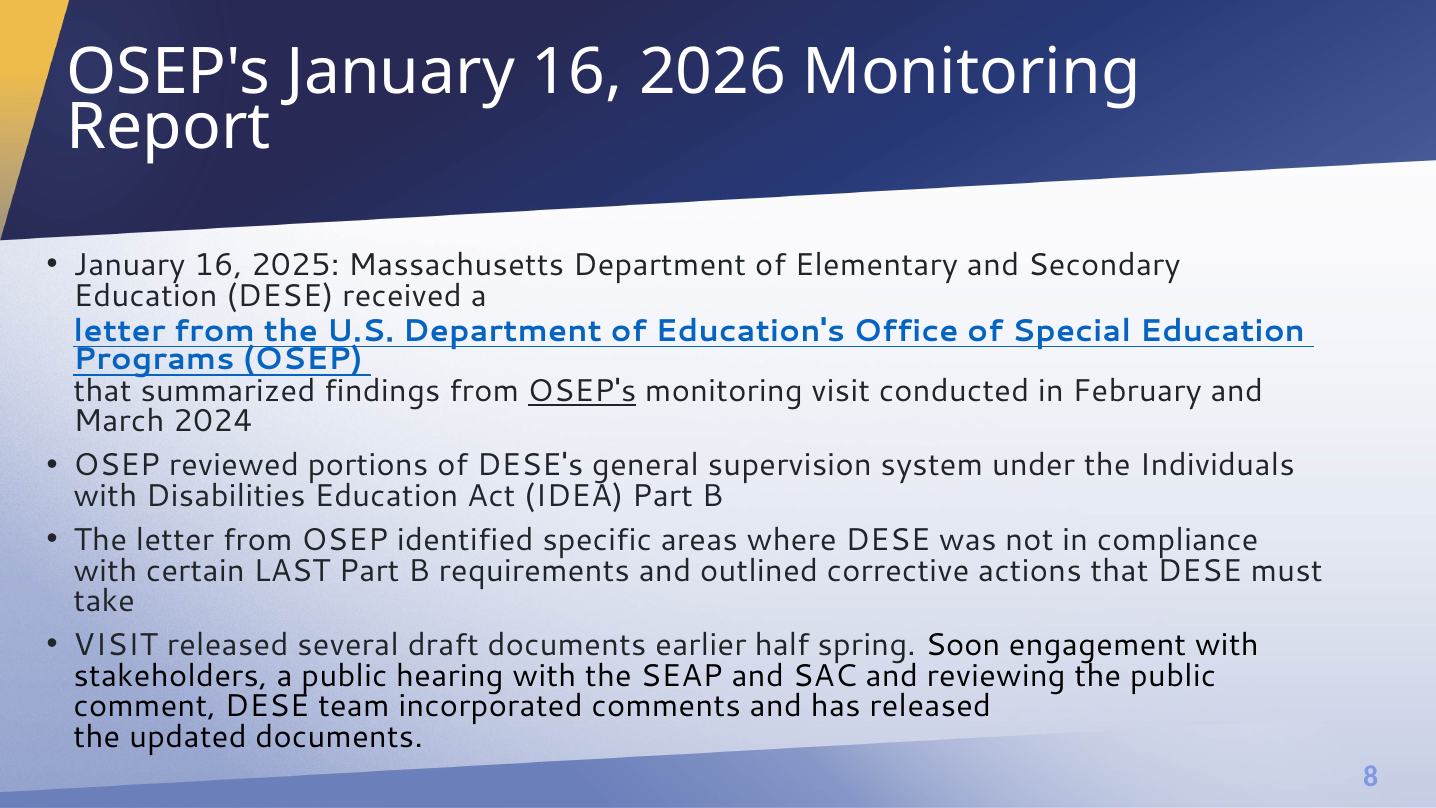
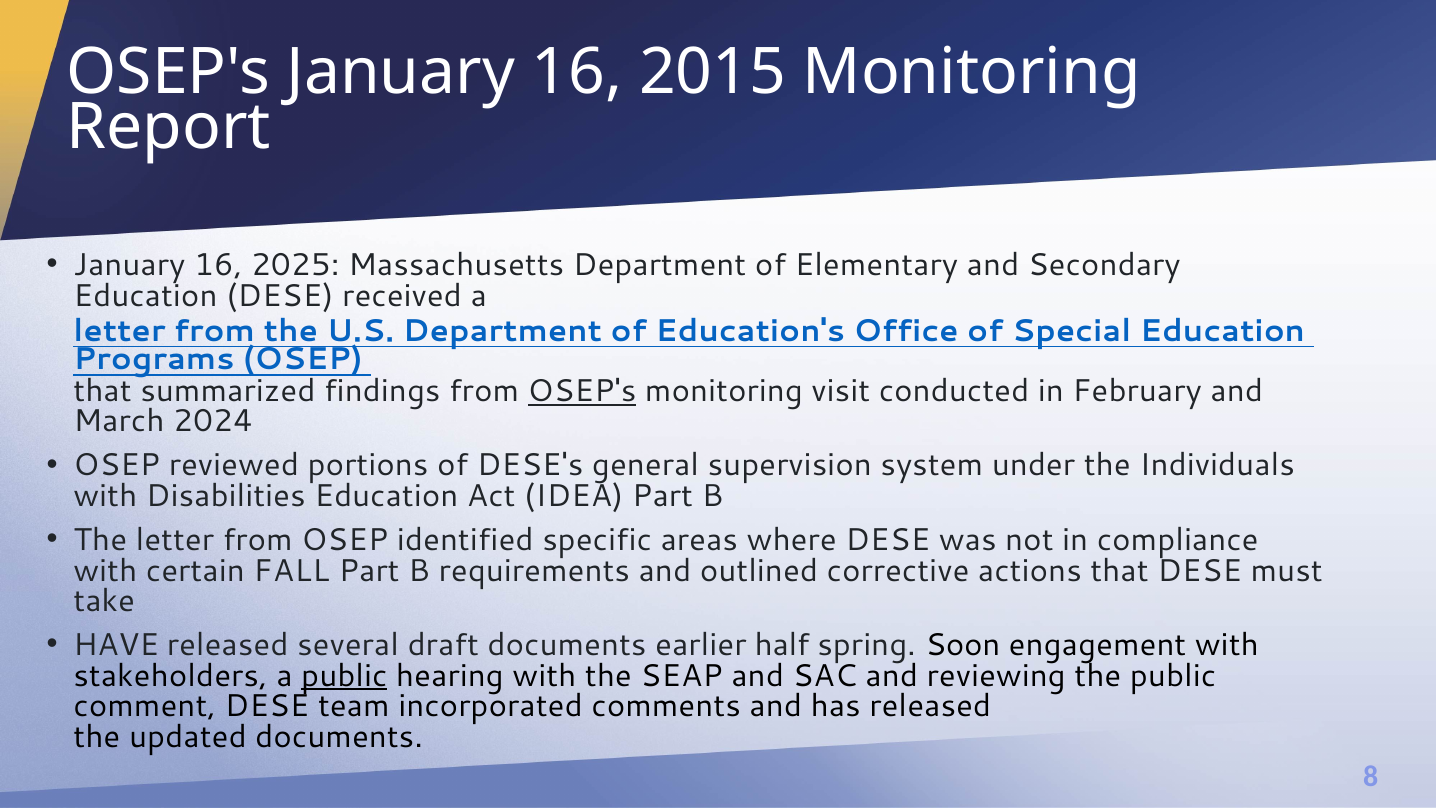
2026: 2026 -> 2015
LAST: LAST -> FALL
VISIT at (116, 645): VISIT -> HAVE
public at (344, 676) underline: none -> present
